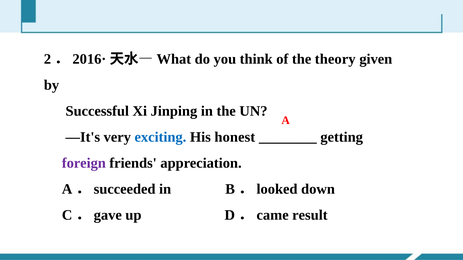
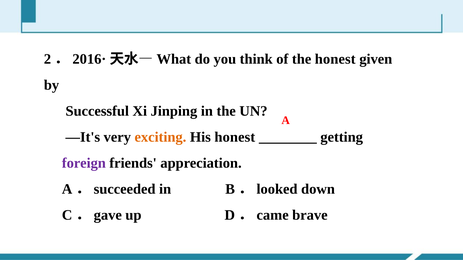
the theory: theory -> honest
exciting colour: blue -> orange
result: result -> brave
